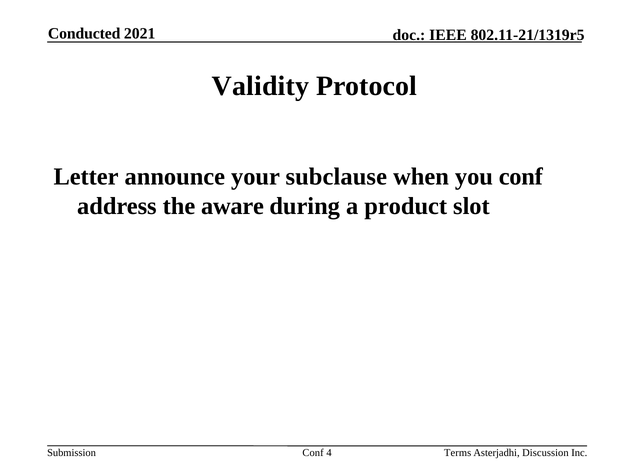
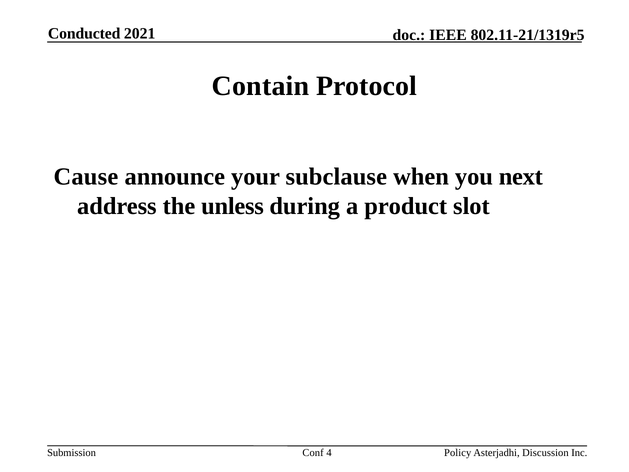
Validity: Validity -> Contain
Letter: Letter -> Cause
you conf: conf -> next
aware: aware -> unless
Terms: Terms -> Policy
